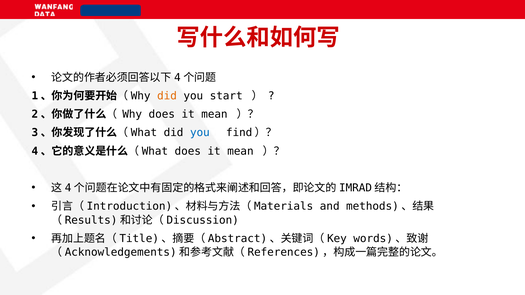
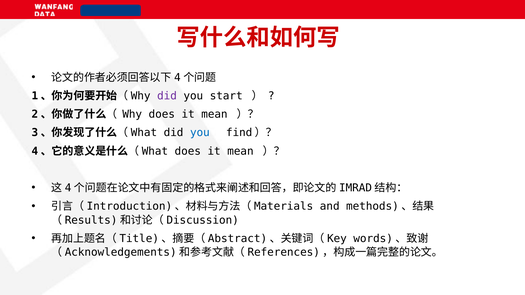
did at (167, 96) colour: orange -> purple
